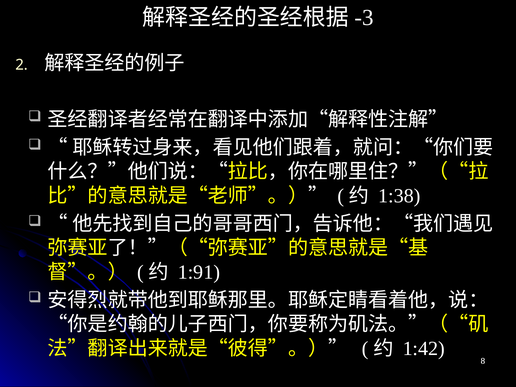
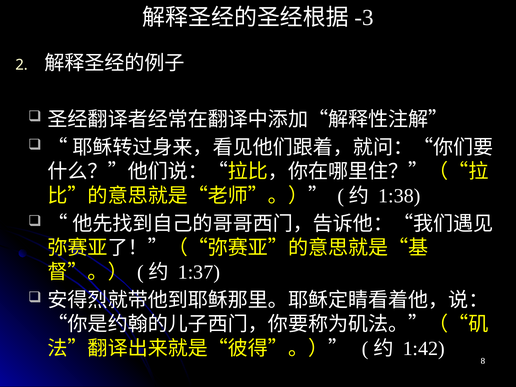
1:91: 1:91 -> 1:37
